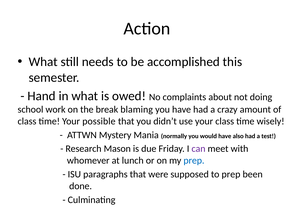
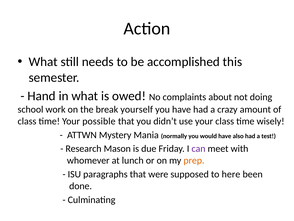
blaming: blaming -> yourself
prep at (194, 160) colour: blue -> orange
to prep: prep -> here
